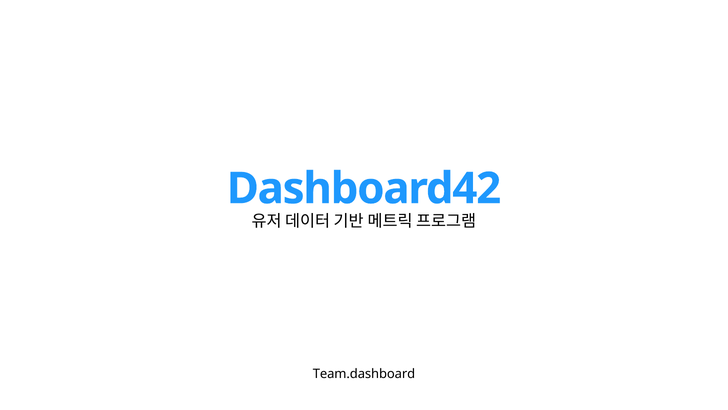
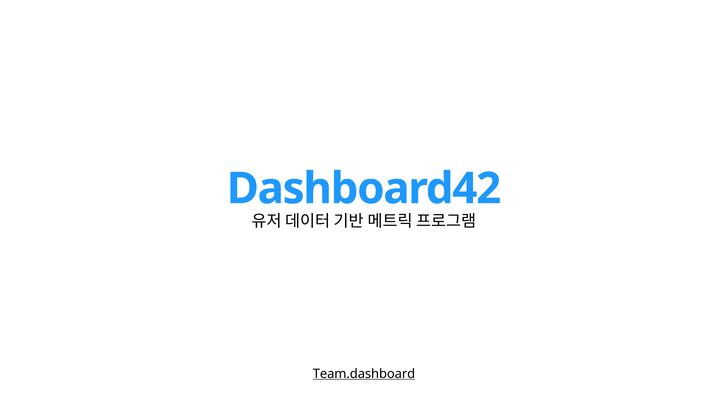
Team.dashboard underline: none -> present
